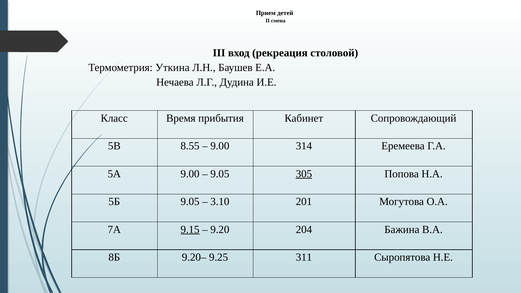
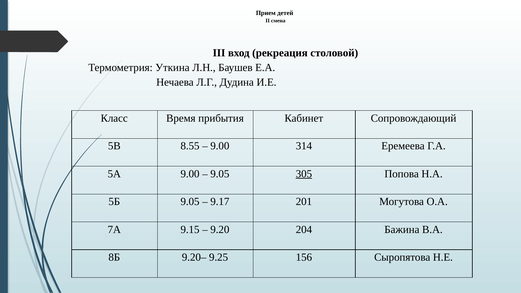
3.10: 3.10 -> 9.17
9.15 underline: present -> none
311: 311 -> 156
